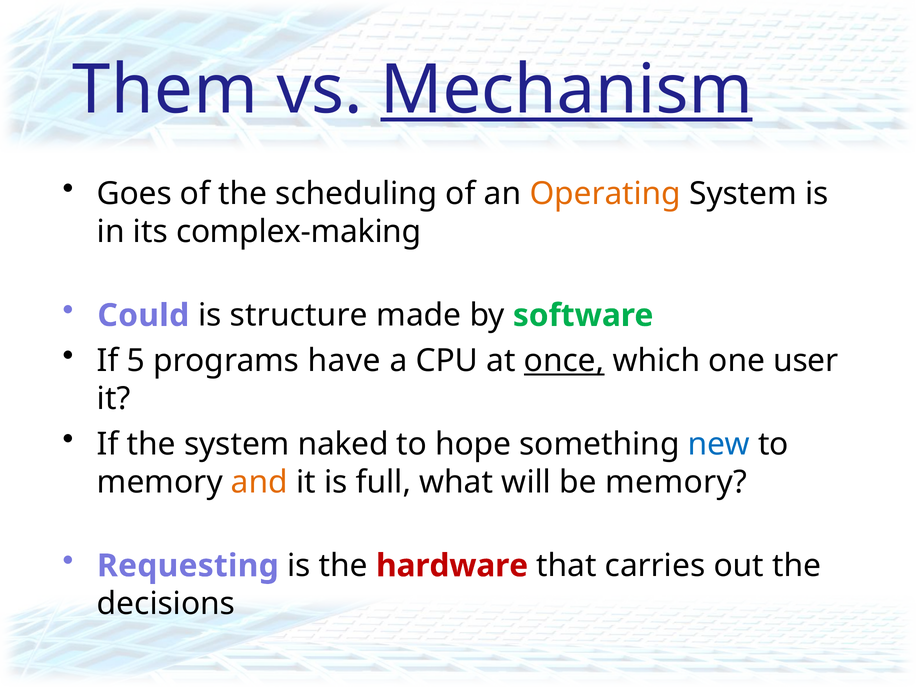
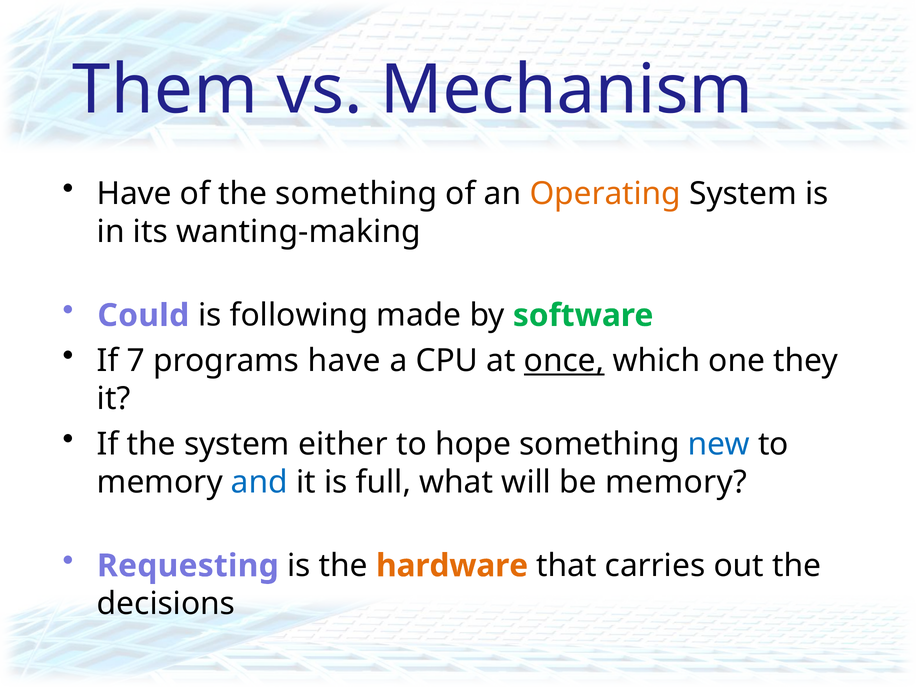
Mechanism underline: present -> none
Goes at (134, 194): Goes -> Have
the scheduling: scheduling -> something
complex-making: complex-making -> wanting-making
structure: structure -> following
5: 5 -> 7
user: user -> they
naked: naked -> either
and colour: orange -> blue
hardware colour: red -> orange
